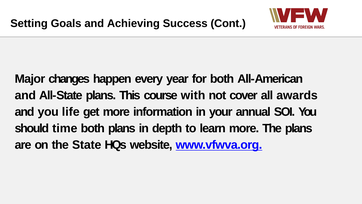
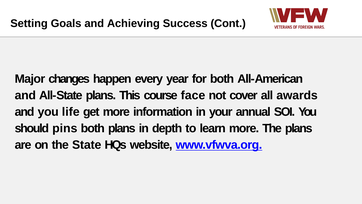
with: with -> face
time: time -> pins
